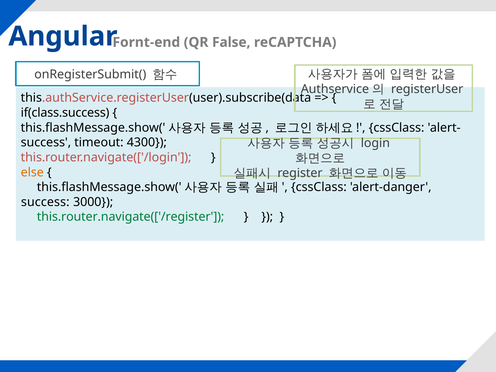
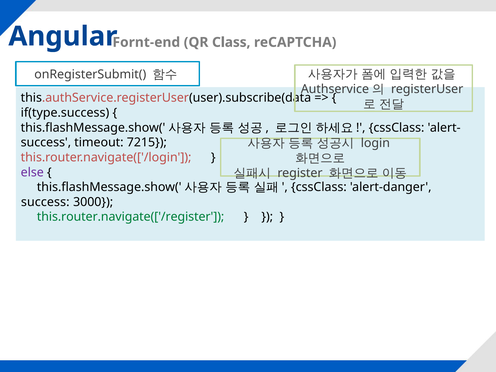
False: False -> Class
if(class.success: if(class.success -> if(type.success
4300: 4300 -> 7215
else colour: orange -> purple
